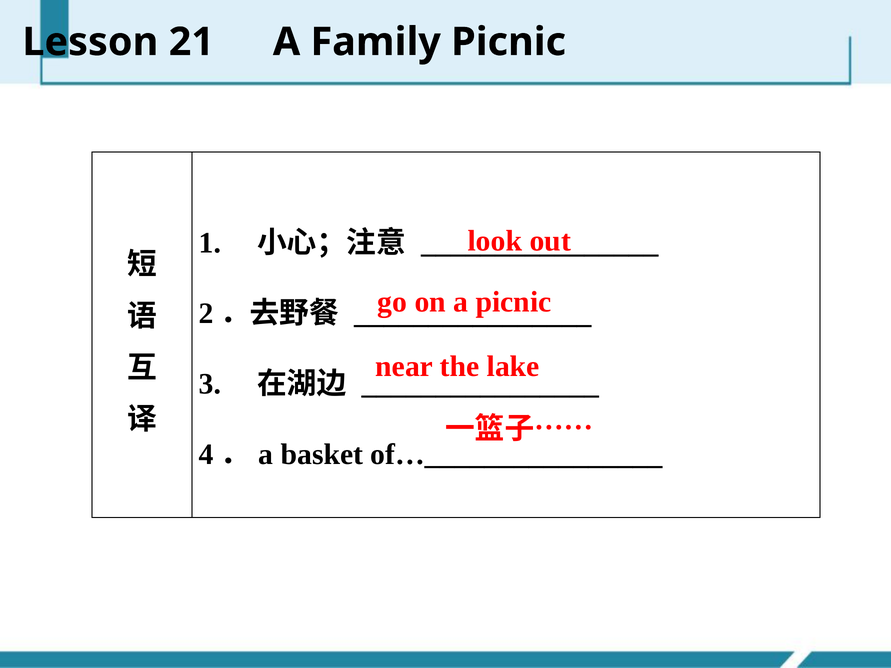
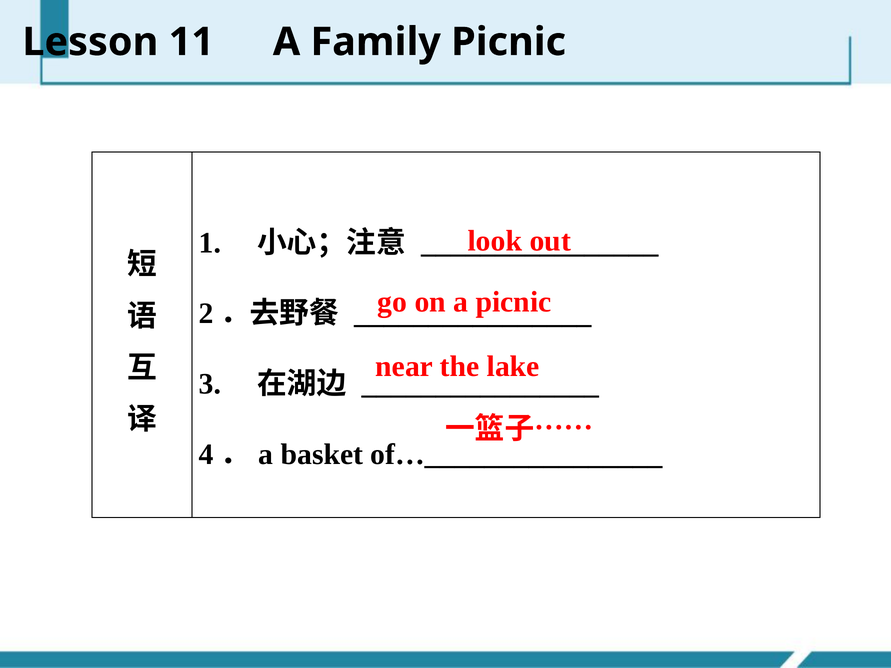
21: 21 -> 11
